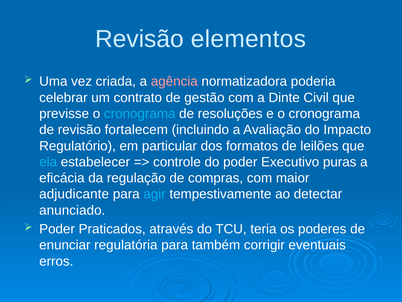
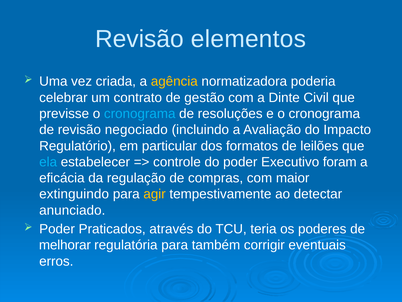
agência colour: pink -> yellow
fortalecem: fortalecem -> negociado
puras: puras -> foram
adjudicante: adjudicante -> extinguindo
agir colour: light blue -> yellow
enunciar: enunciar -> melhorar
